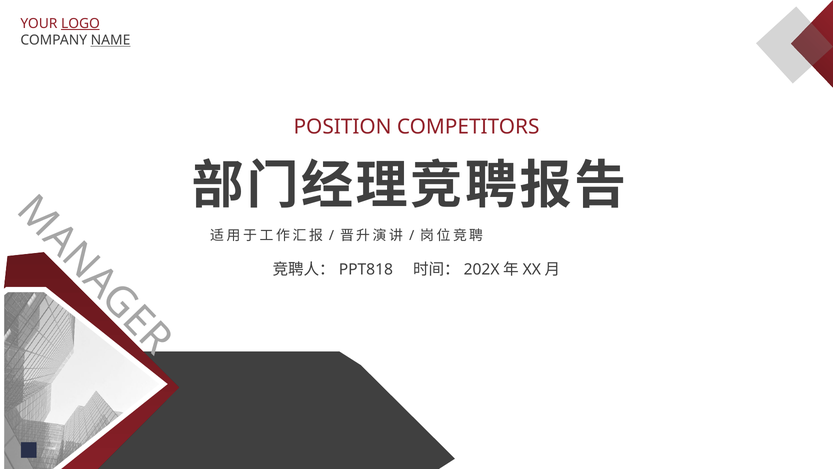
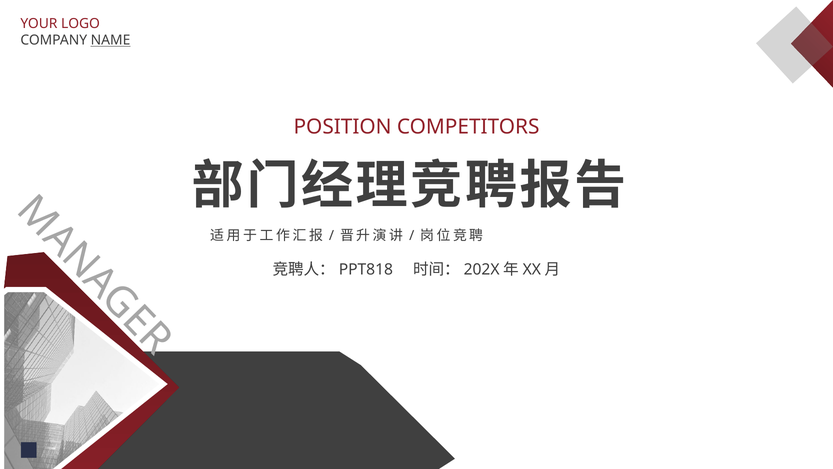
LOGO underline: present -> none
